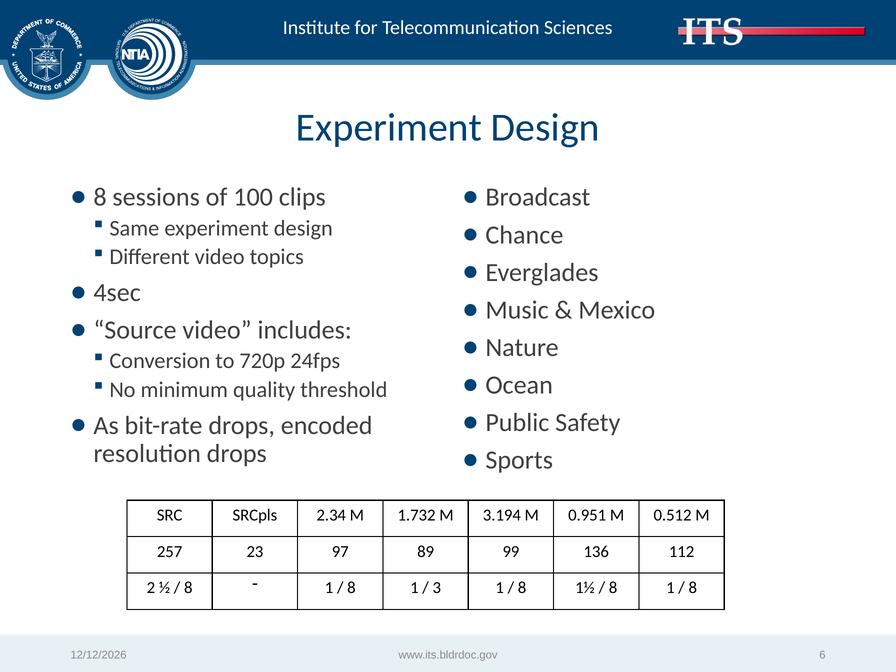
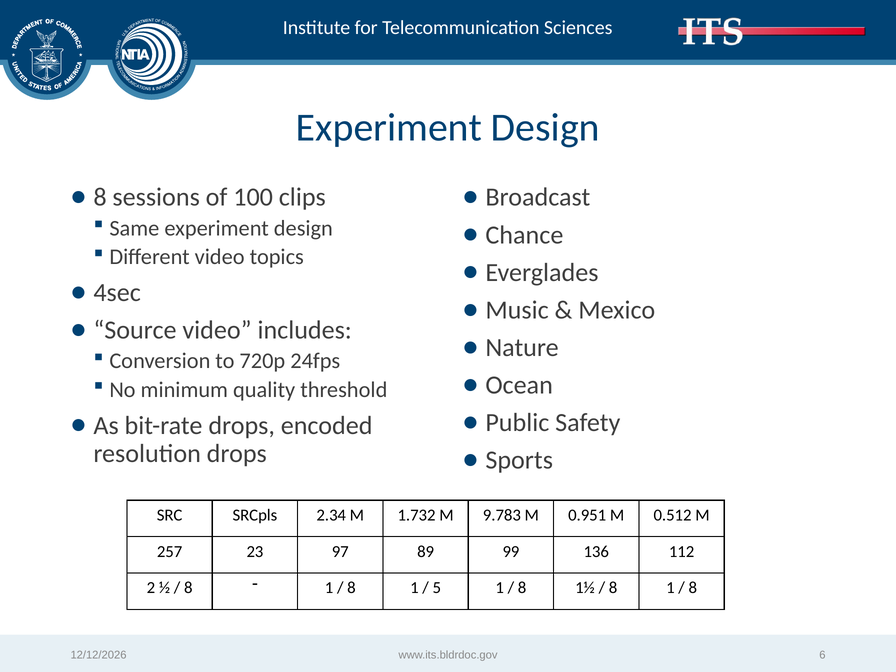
3.194: 3.194 -> 9.783
3: 3 -> 5
